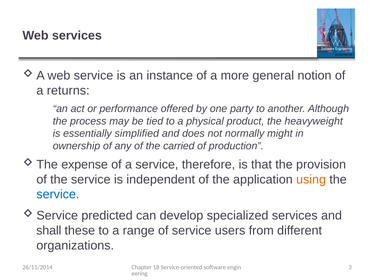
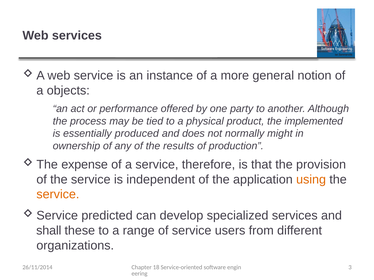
returns: returns -> objects
heavyweight: heavyweight -> implemented
simplified: simplified -> produced
carried: carried -> results
service at (58, 195) colour: blue -> orange
